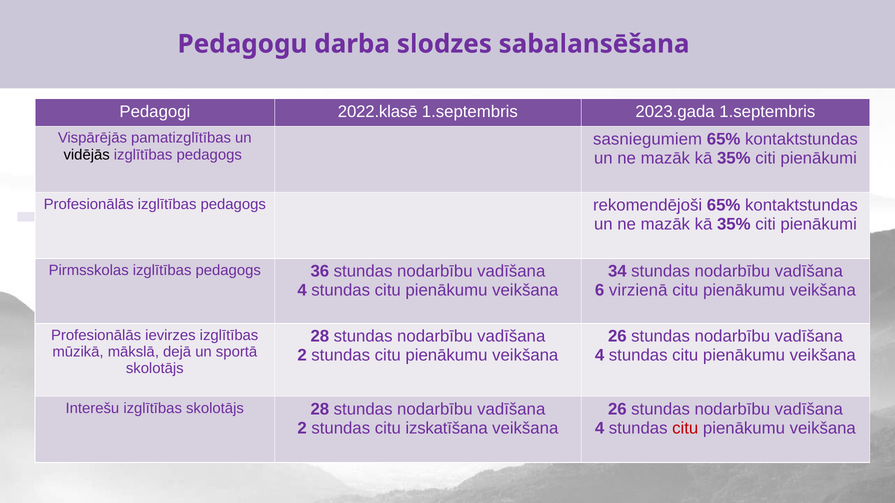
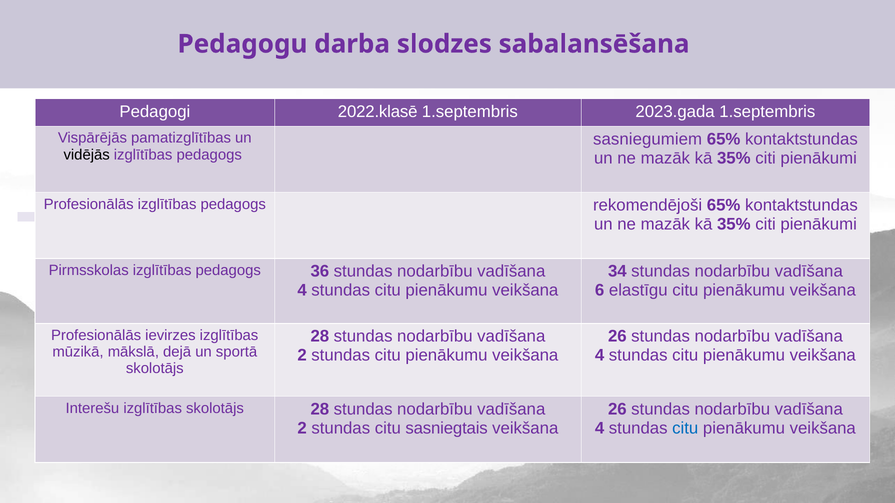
virzienā: virzienā -> elastīgu
izskatīšana: izskatīšana -> sasniegtais
citu at (685, 429) colour: red -> blue
